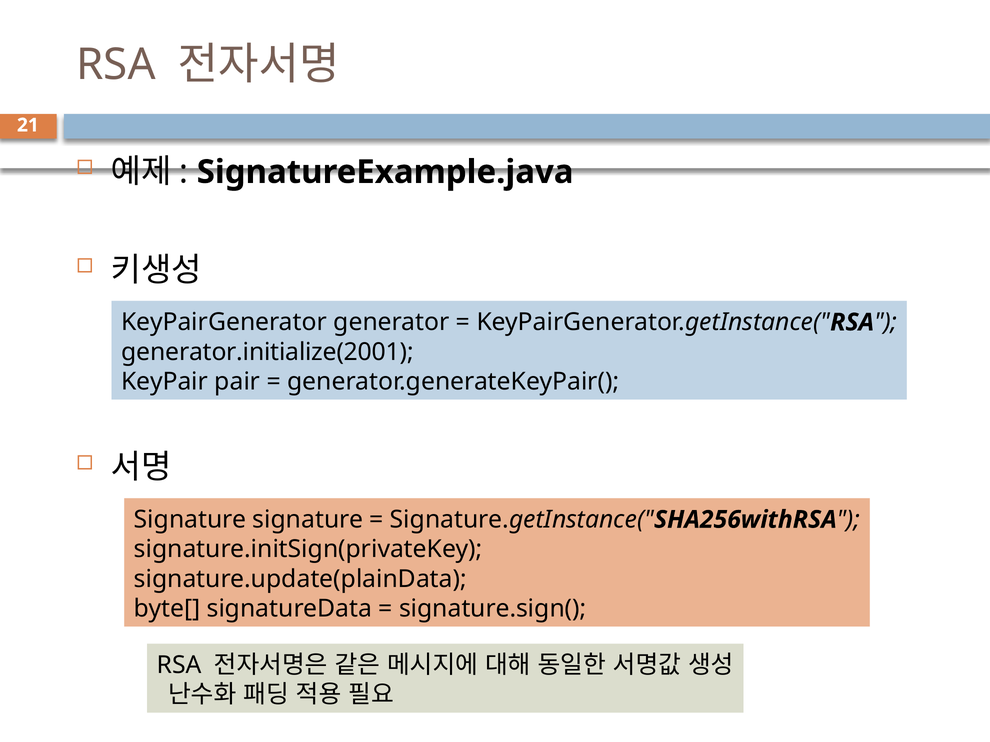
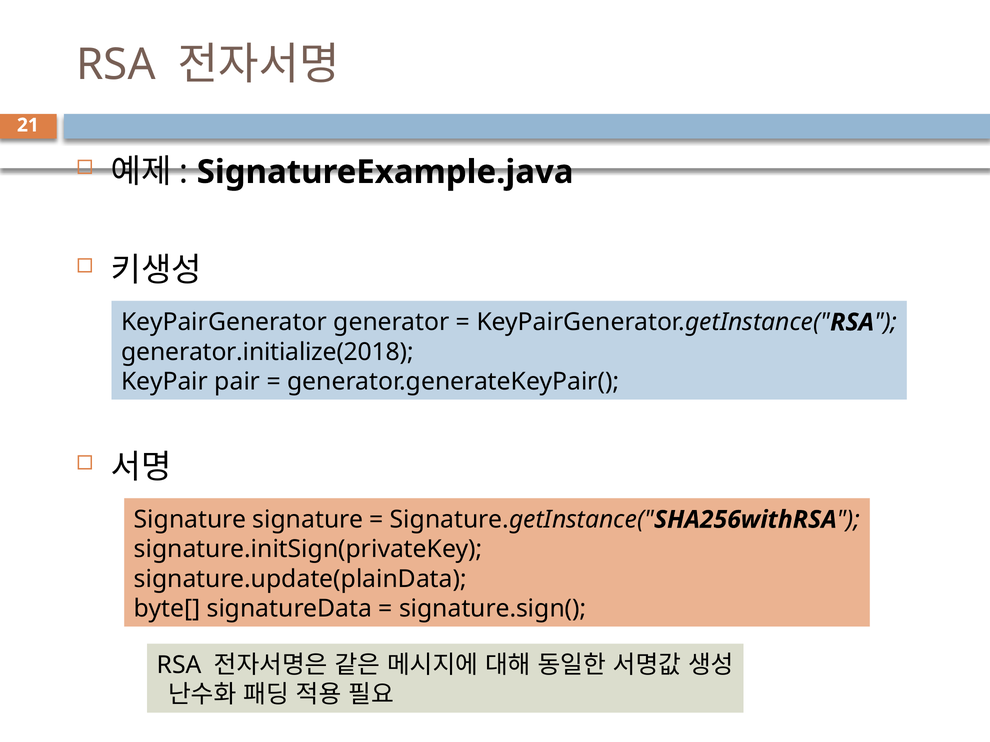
generator.initialize(2001: generator.initialize(2001 -> generator.initialize(2018
